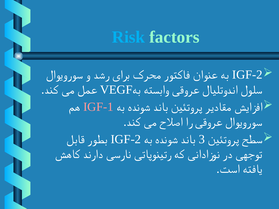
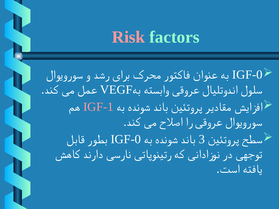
Risk colour: light blue -> pink
IGF-2 at (247, 75): IGF-2 -> IGF-0
IGF-2 at (126, 139): IGF-2 -> IGF-0
